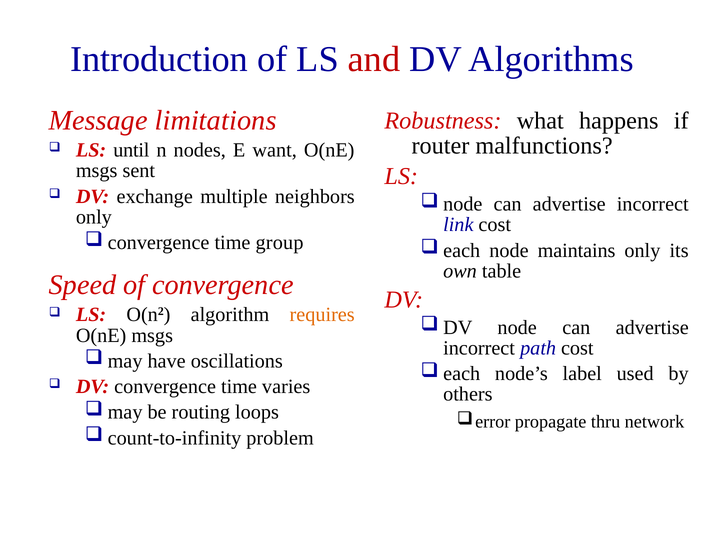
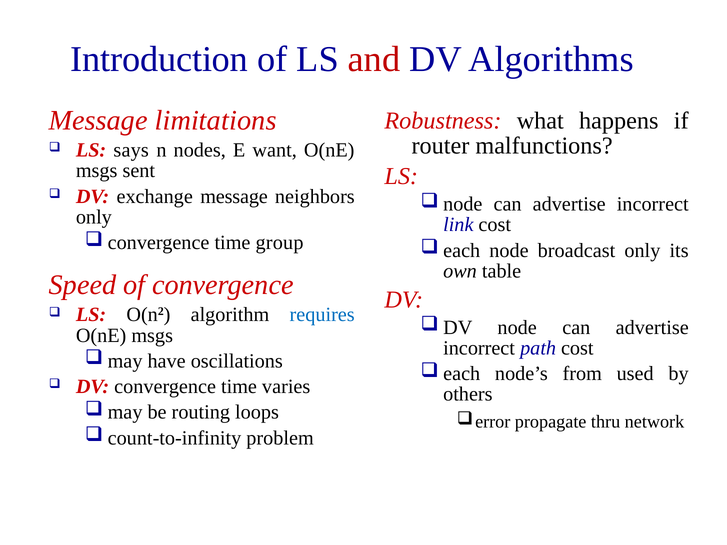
until: until -> says
exchange multiple: multiple -> message
maintains: maintains -> broadcast
requires colour: orange -> blue
label: label -> from
